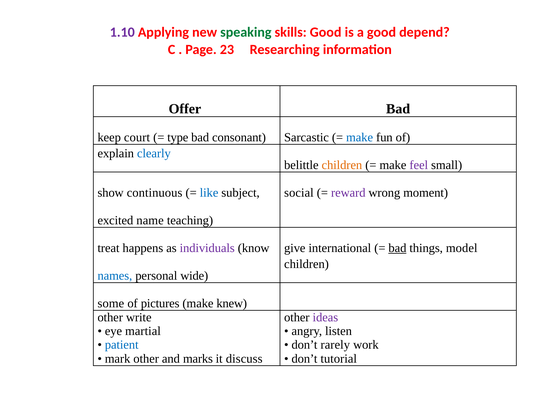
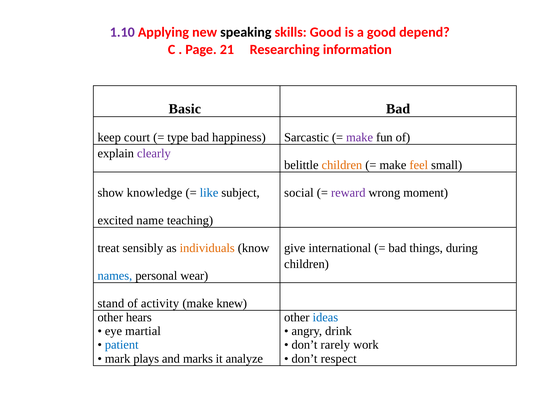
speaking colour: green -> black
23: 23 -> 21
Offer: Offer -> Basic
consonant: consonant -> happiness
make at (360, 137) colour: blue -> purple
clearly colour: blue -> purple
feel colour: purple -> orange
continuous: continuous -> knowledge
happens: happens -> sensibly
individuals colour: purple -> orange
bad at (397, 248) underline: present -> none
model: model -> during
wide: wide -> wear
some: some -> stand
pictures: pictures -> activity
write: write -> hears
ideas colour: purple -> blue
listen: listen -> drink
mark other: other -> plays
discuss: discuss -> analyze
tutorial: tutorial -> respect
